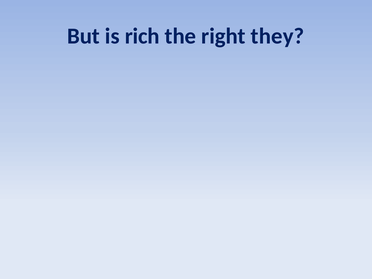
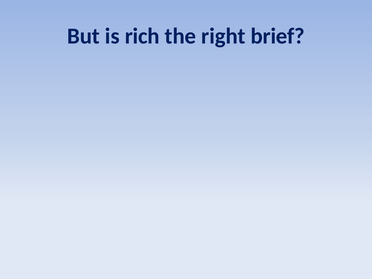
they: they -> brief
